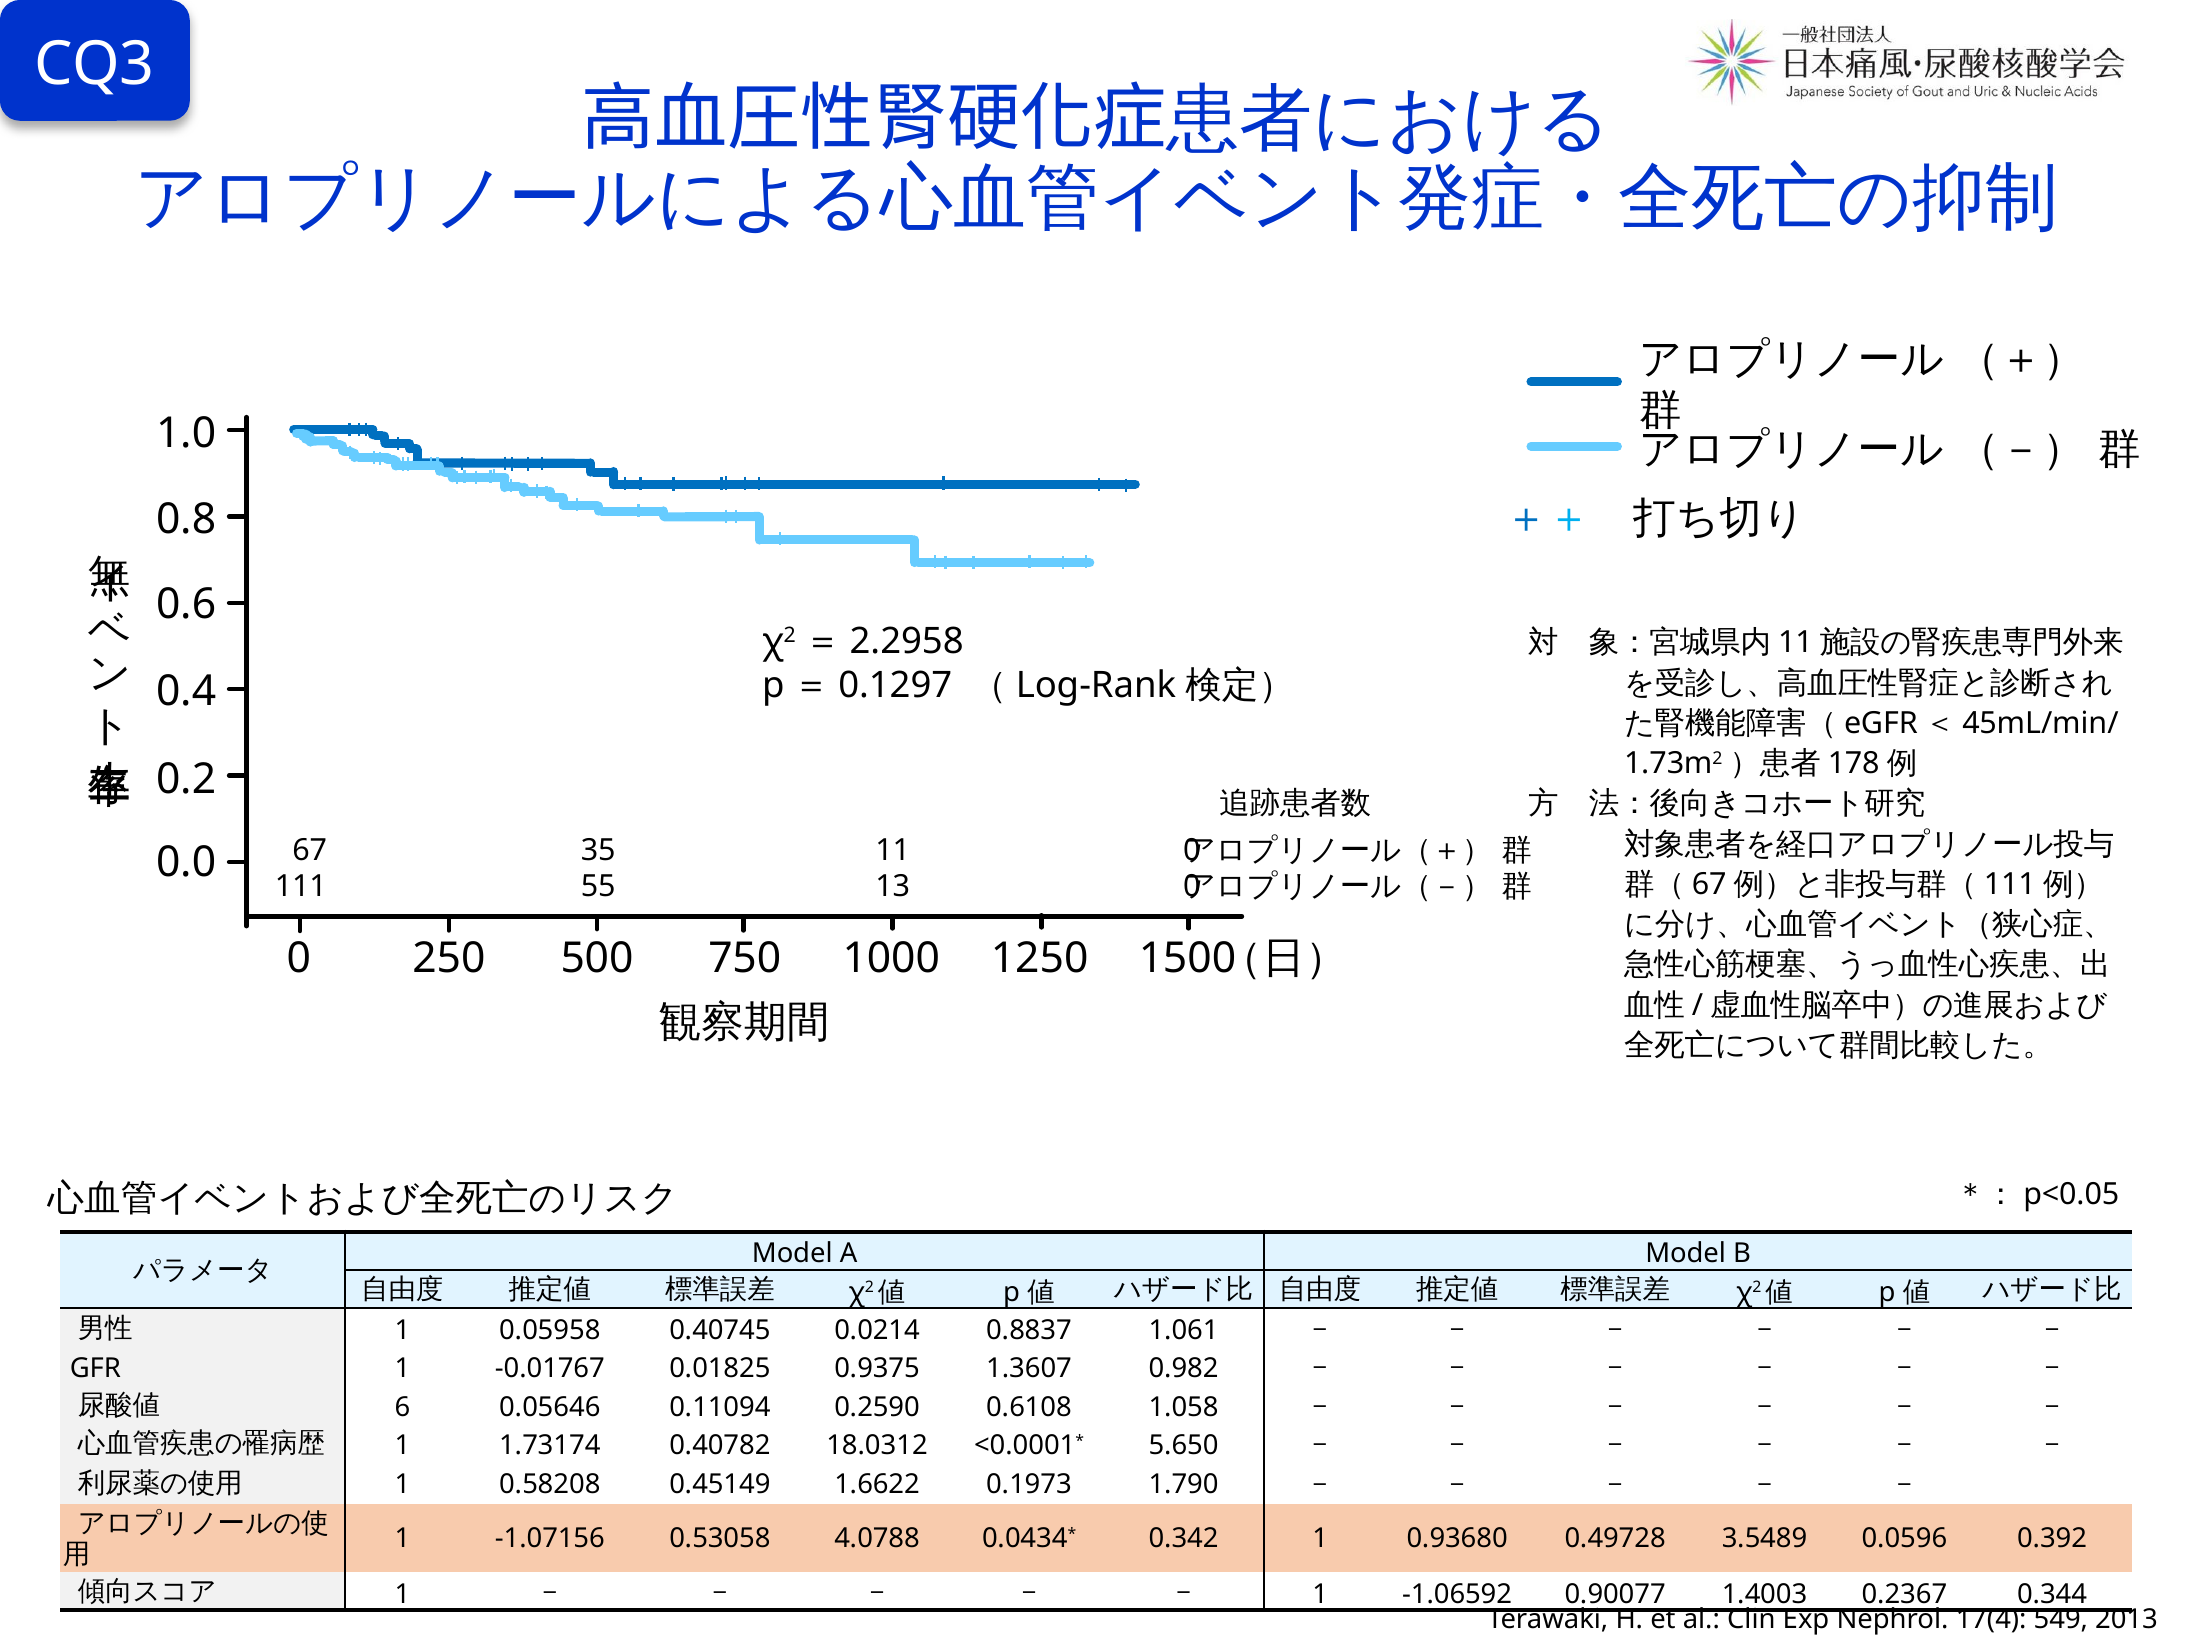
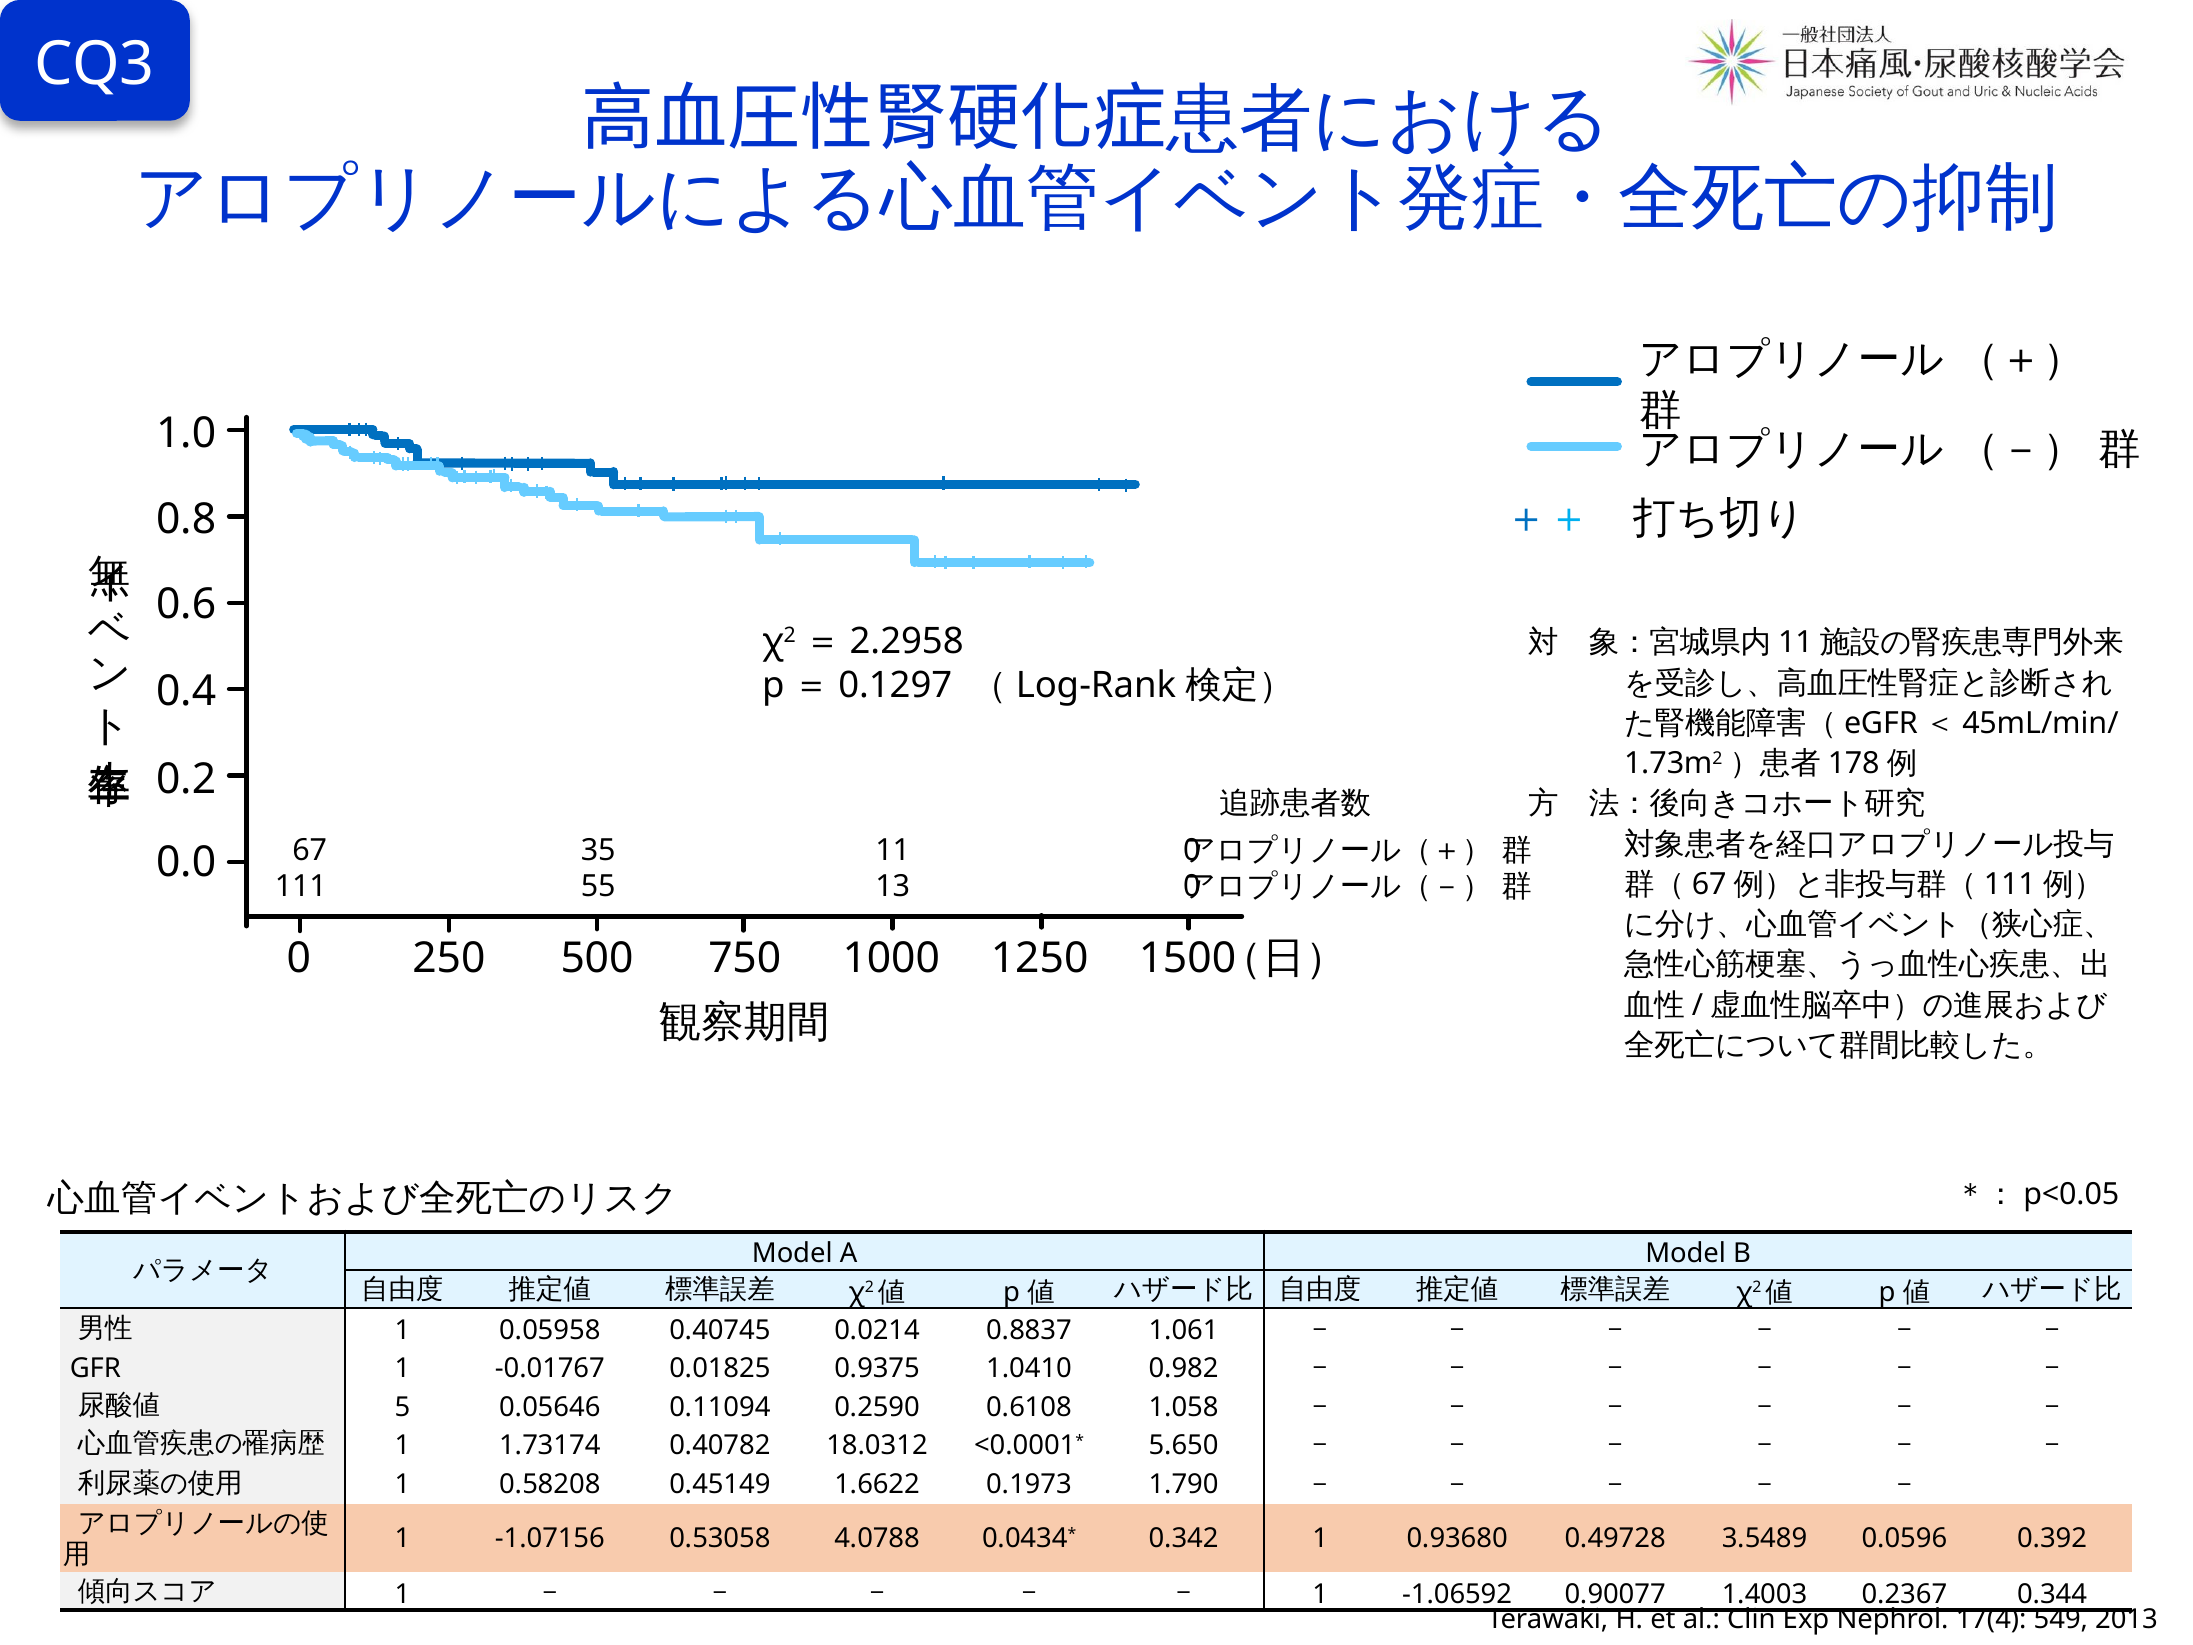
1.3607: 1.3607 -> 1.0410
6: 6 -> 5
